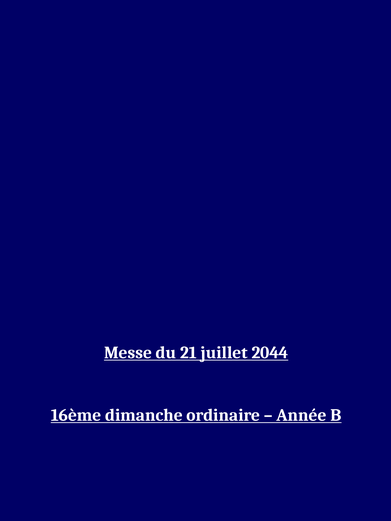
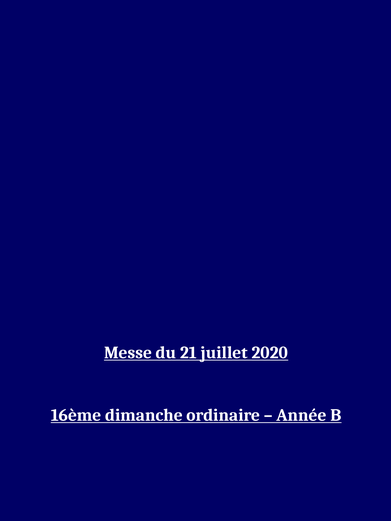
2044: 2044 -> 2020
